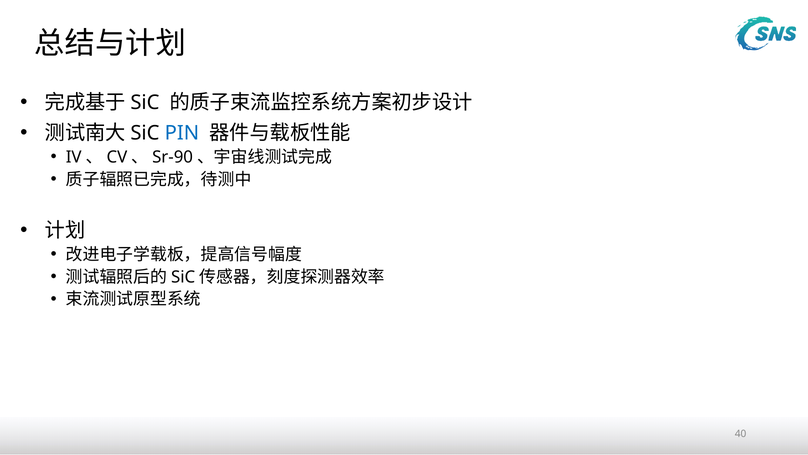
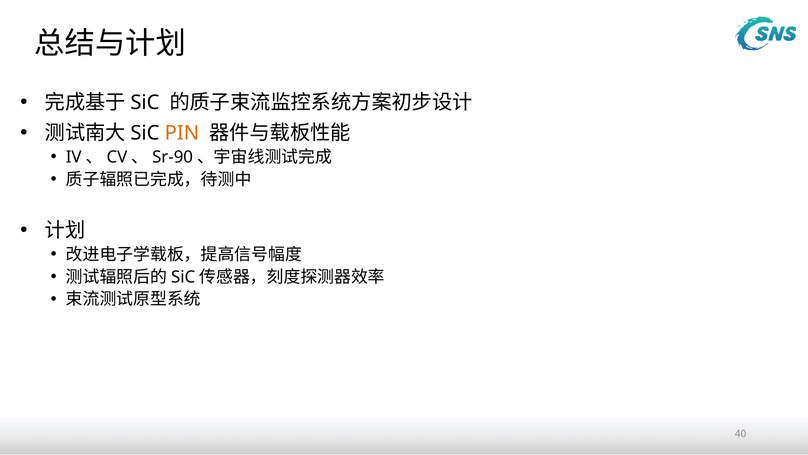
PIN colour: blue -> orange
